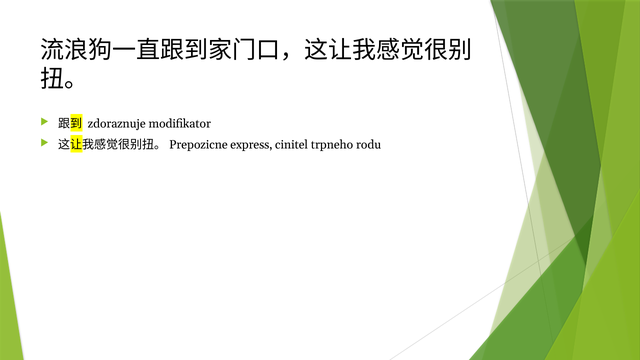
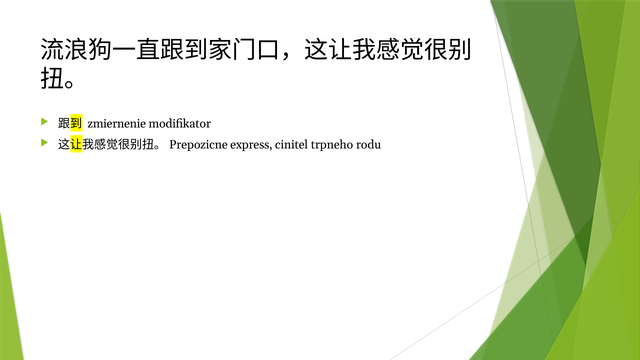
zdoraznuje: zdoraznuje -> zmiernenie
